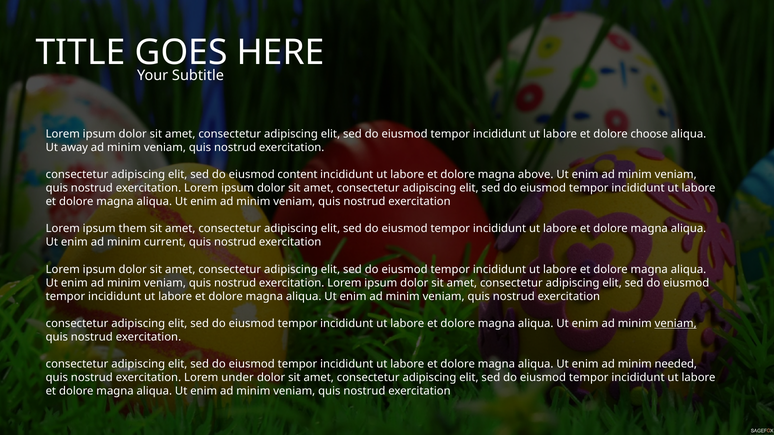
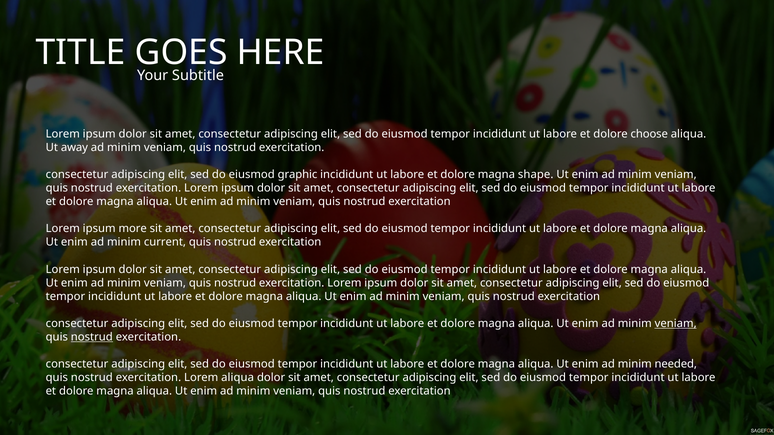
content: content -> graphic
above: above -> shape
them: them -> more
nostrud at (92, 337) underline: none -> present
Lorem under: under -> aliqua
